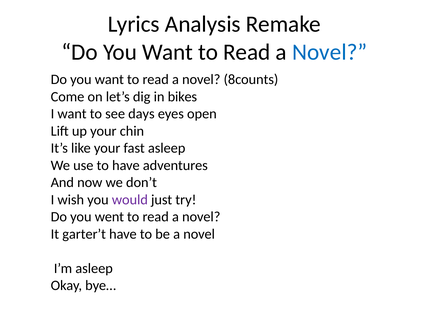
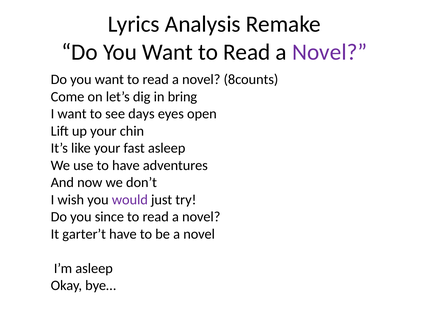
Novel at (330, 52) colour: blue -> purple
bikes: bikes -> bring
went: went -> since
